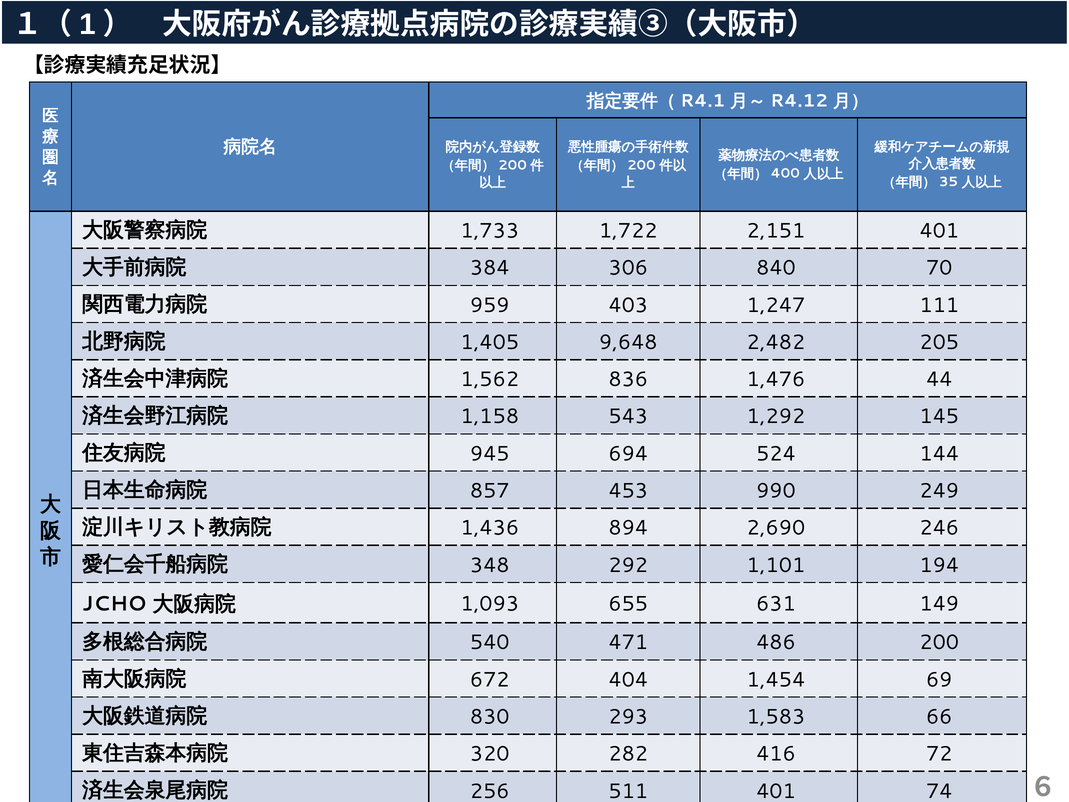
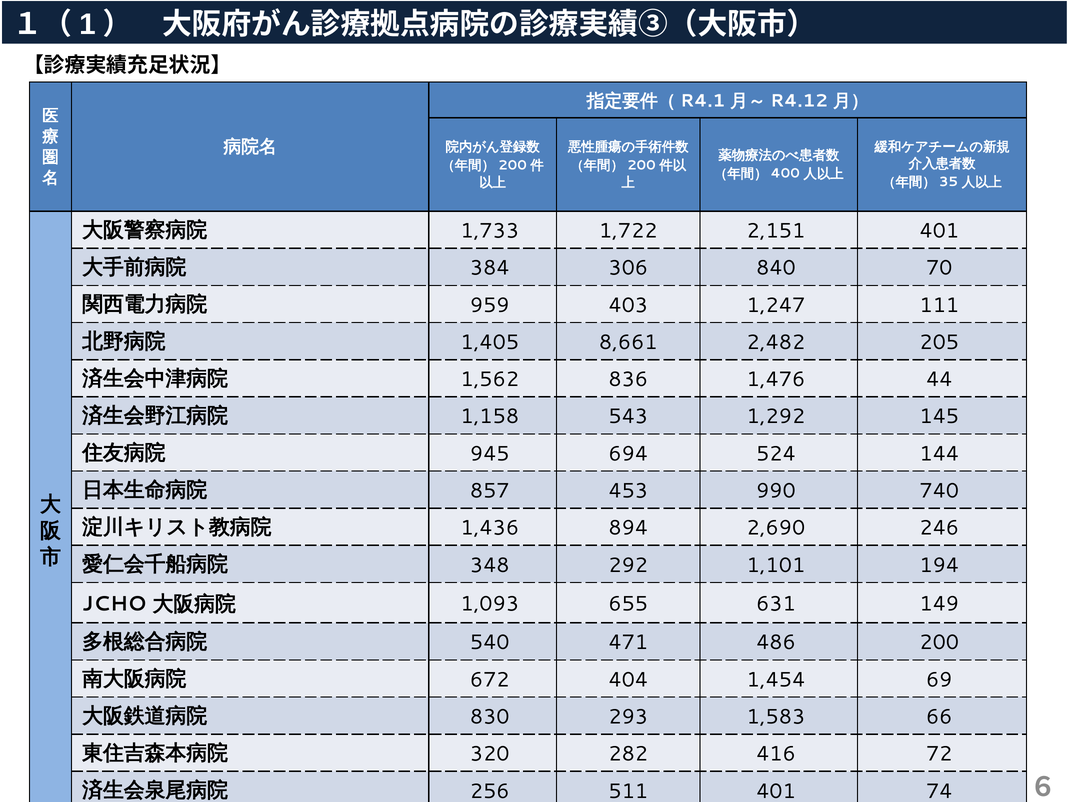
9,648: 9,648 -> 8,661
249: 249 -> 740
